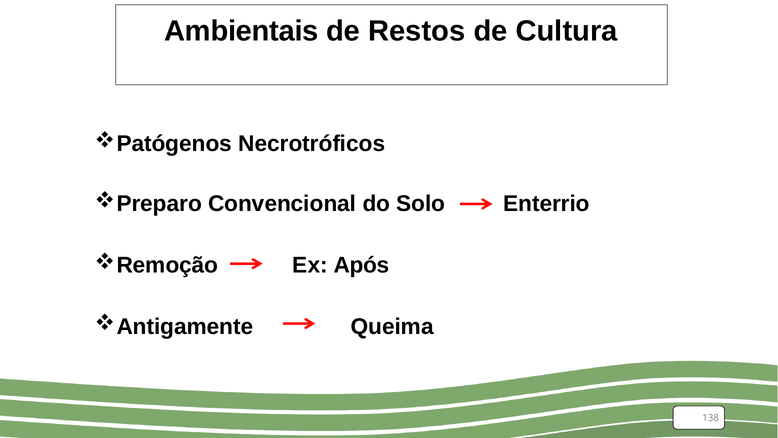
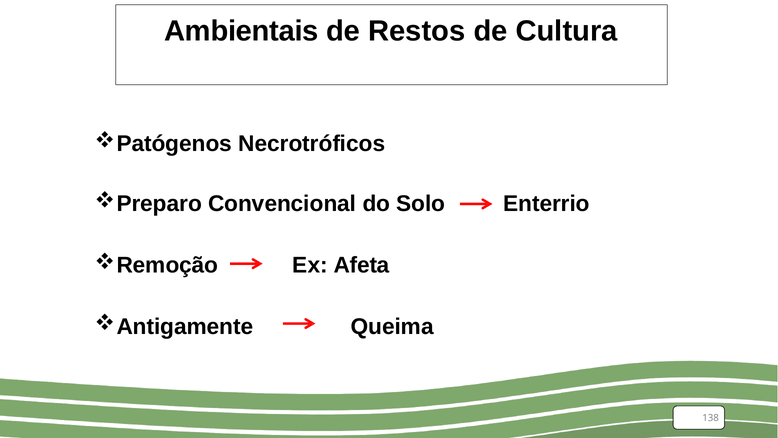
Após: Após -> Afeta
